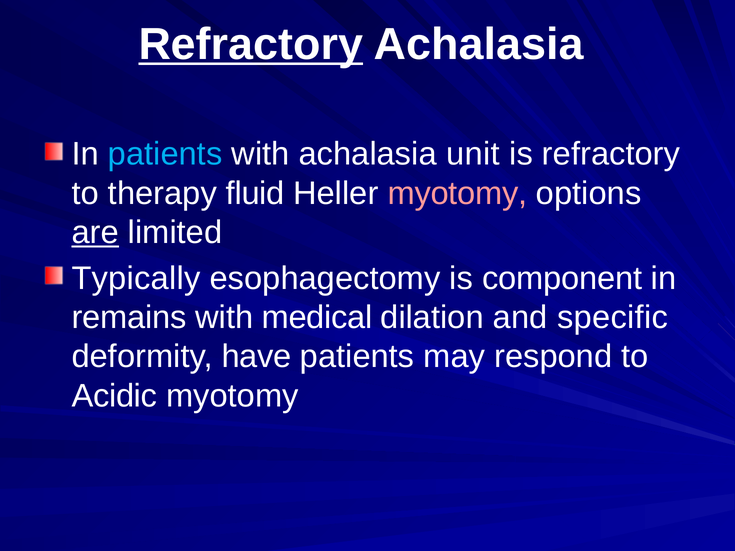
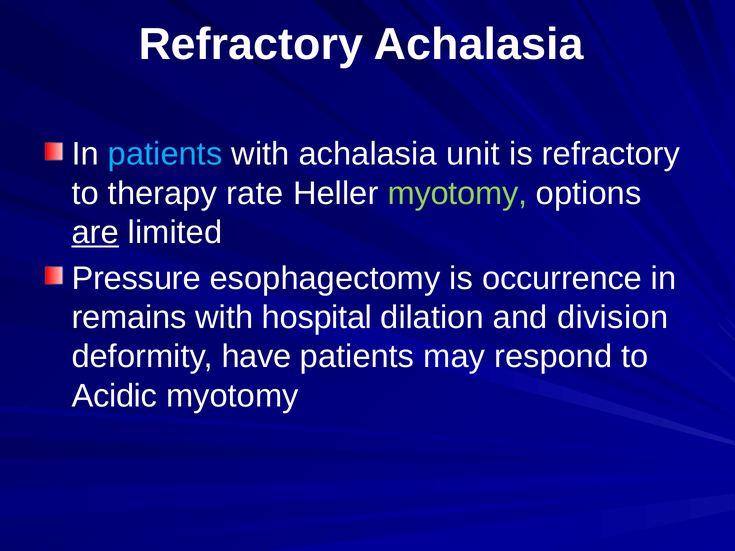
Refractory at (251, 44) underline: present -> none
fluid: fluid -> rate
myotomy at (457, 193) colour: pink -> light green
Typically: Typically -> Pressure
component: component -> occurrence
medical: medical -> hospital
specific: specific -> division
